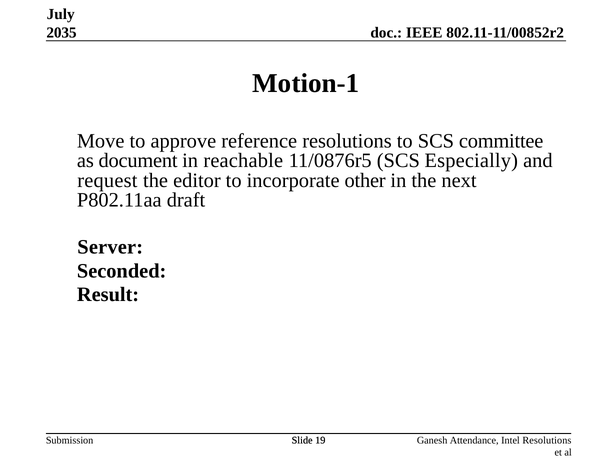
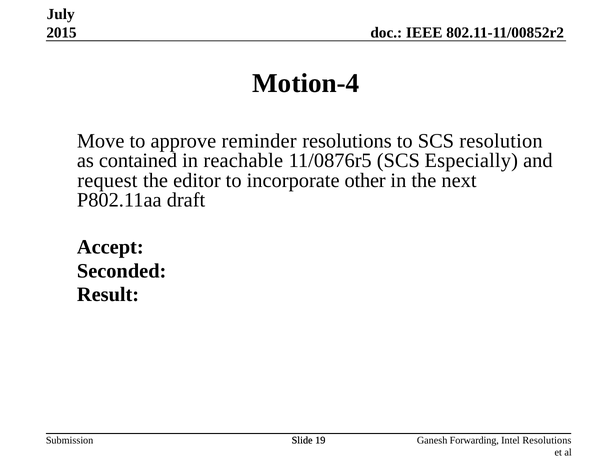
2035: 2035 -> 2015
Motion-1: Motion-1 -> Motion-4
reference: reference -> reminder
committee: committee -> resolution
document: document -> contained
Server: Server -> Accept
Attendance: Attendance -> Forwarding
